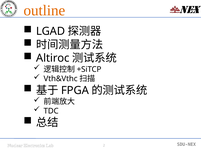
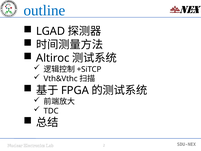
outline colour: orange -> blue
